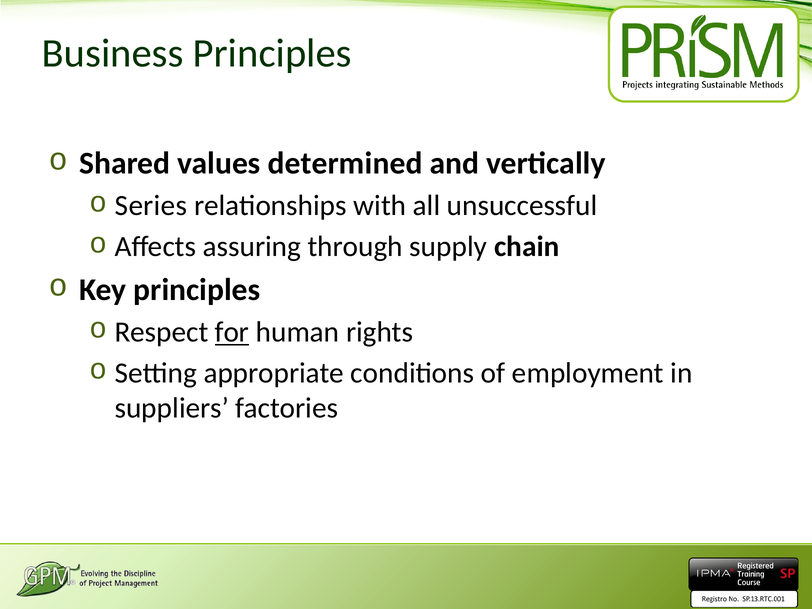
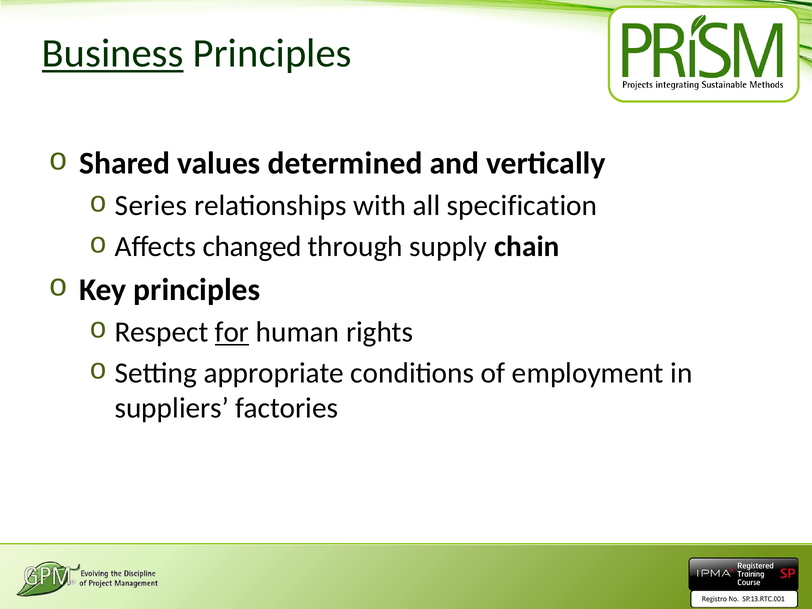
Business underline: none -> present
unsuccessful: unsuccessful -> specification
assuring: assuring -> changed
